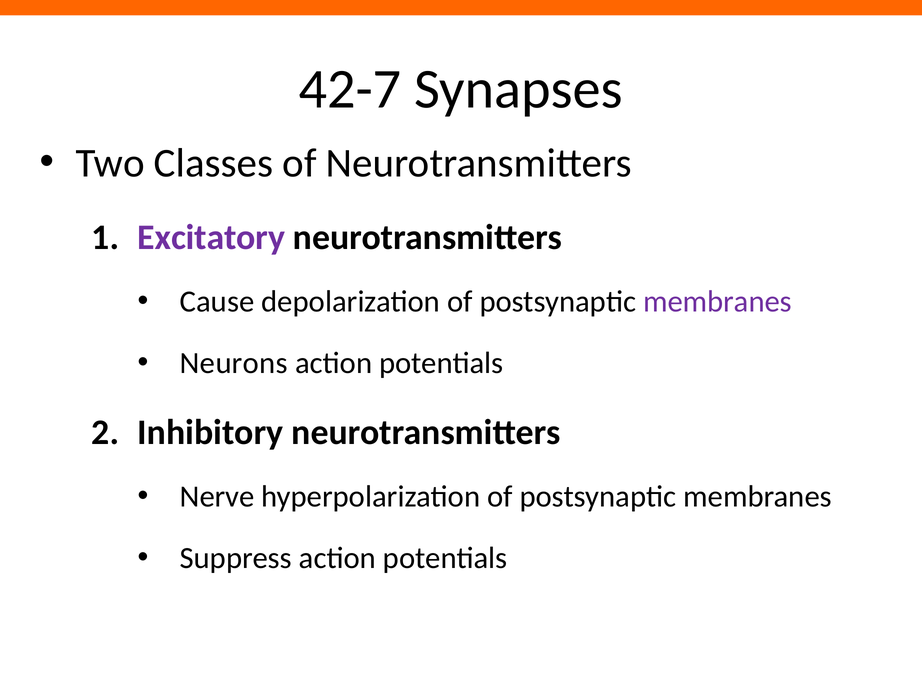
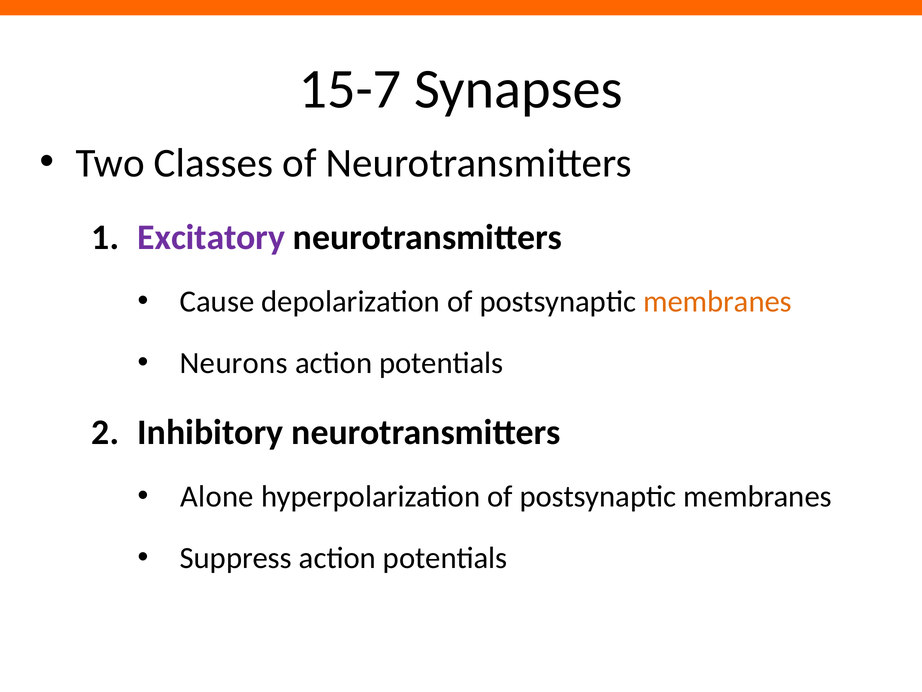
42-7: 42-7 -> 15-7
membranes at (718, 302) colour: purple -> orange
Nerve: Nerve -> Alone
